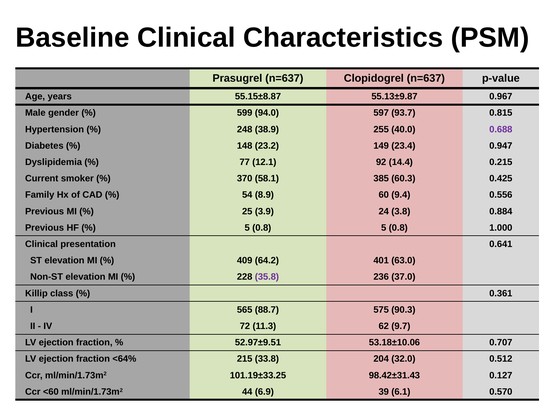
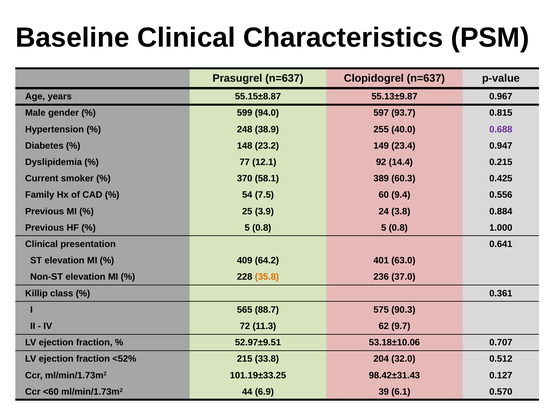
385: 385 -> 389
8.9: 8.9 -> 7.5
35.8 colour: purple -> orange
<64%: <64% -> <52%
